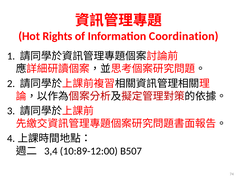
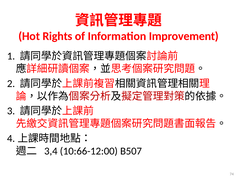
Coordination: Coordination -> Improvement
10:89-12:00: 10:89-12:00 -> 10:66-12:00
